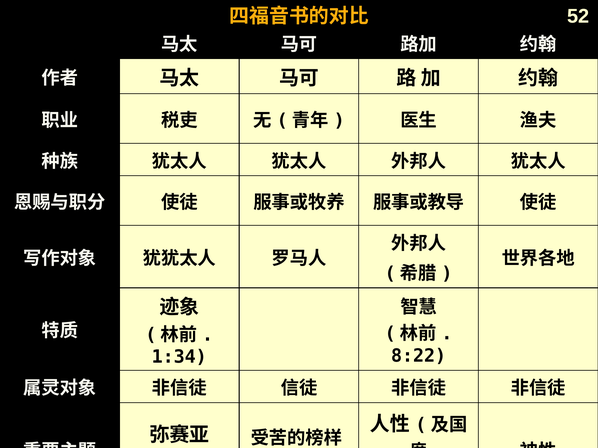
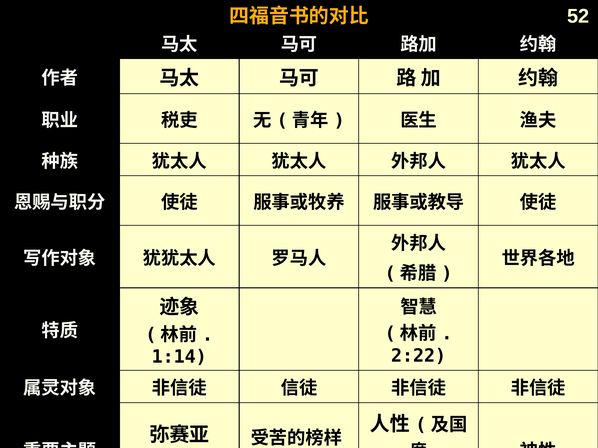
8:22: 8:22 -> 2:22
1:34: 1:34 -> 1:14
